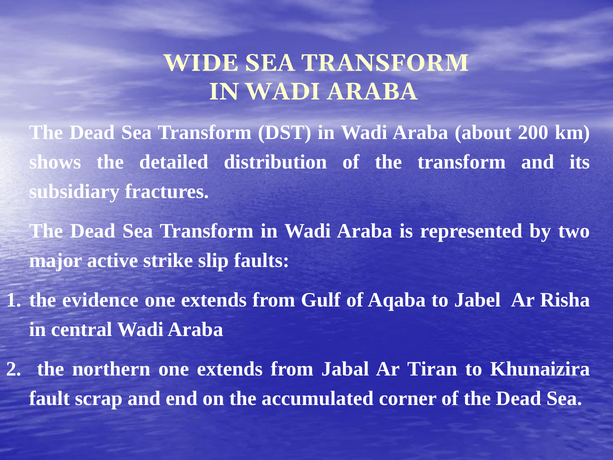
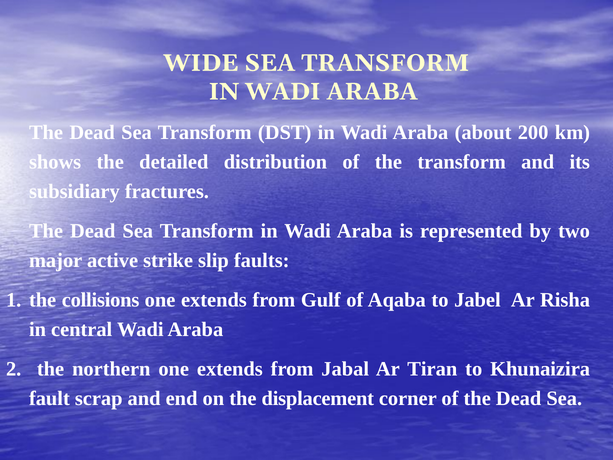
evidence: evidence -> collisions
accumulated: accumulated -> displacement
